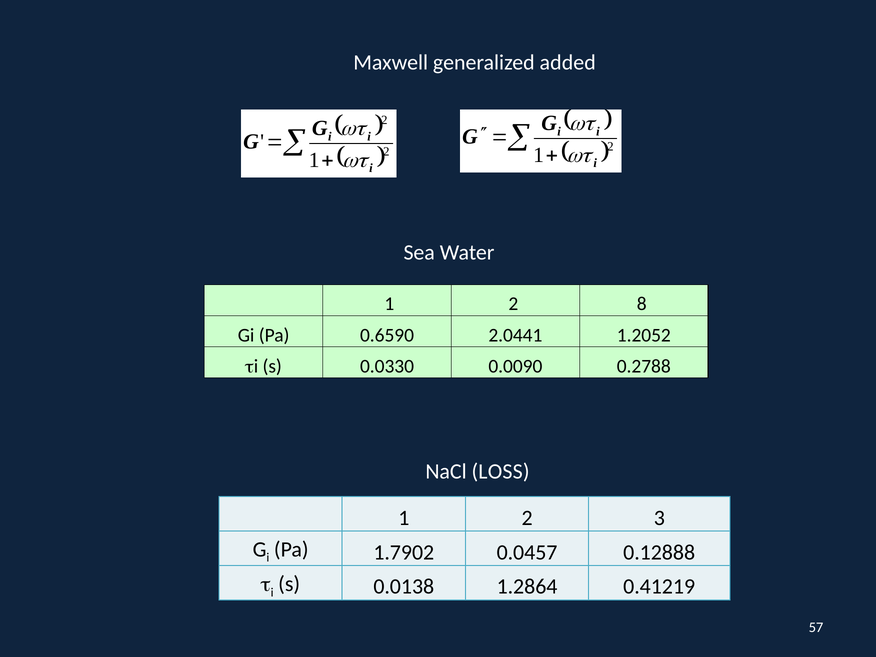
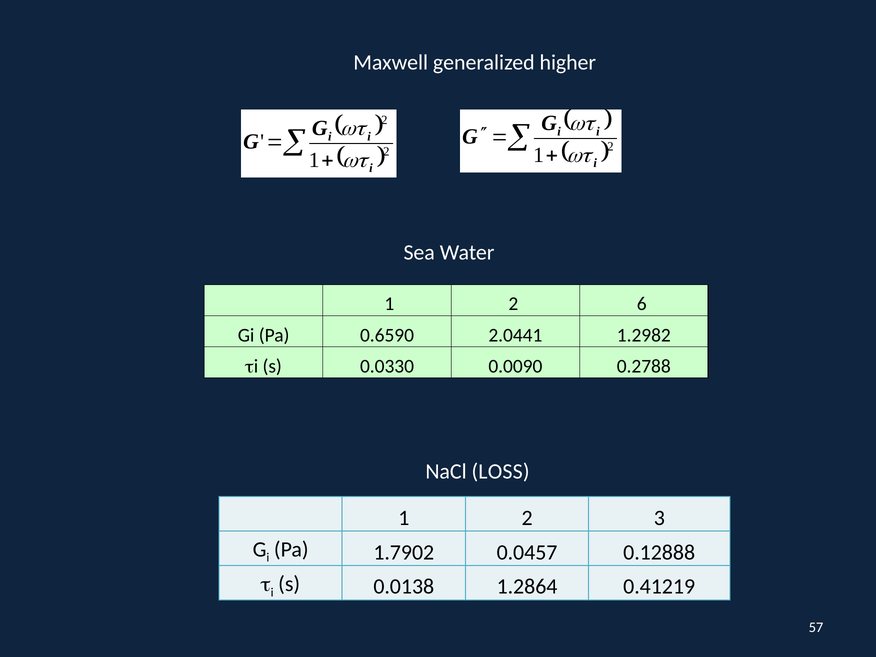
added: added -> higher
8: 8 -> 6
1.2052: 1.2052 -> 1.2982
